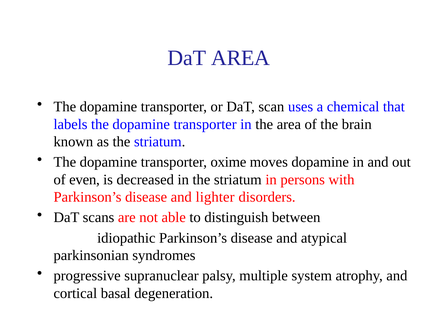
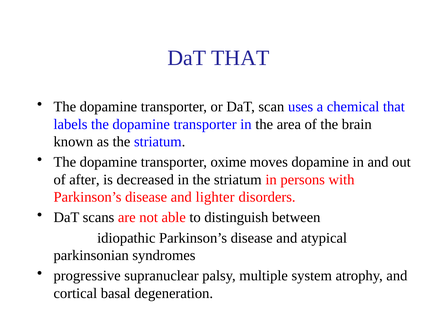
DaT AREA: AREA -> THAT
even: even -> after
